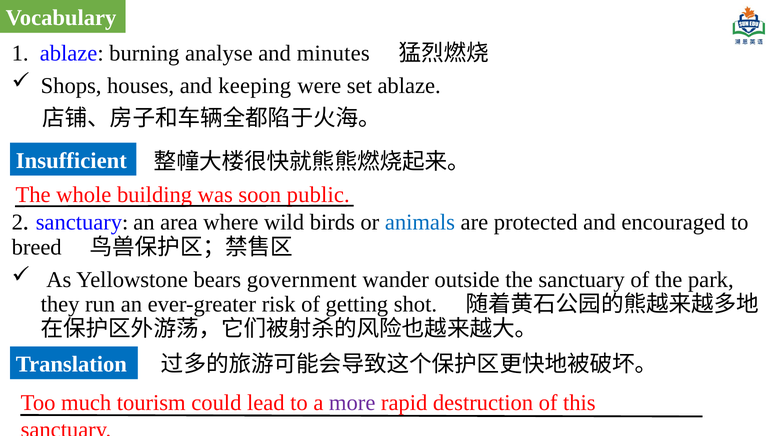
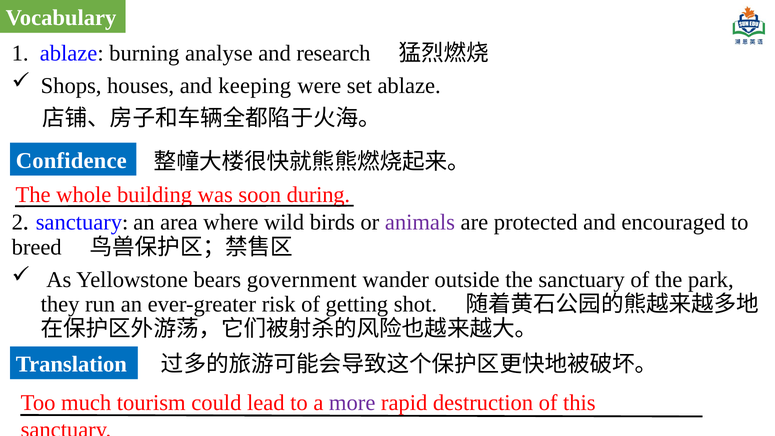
minutes: minutes -> research
Insufficient: Insufficient -> Confidence
public: public -> during
animals colour: blue -> purple
